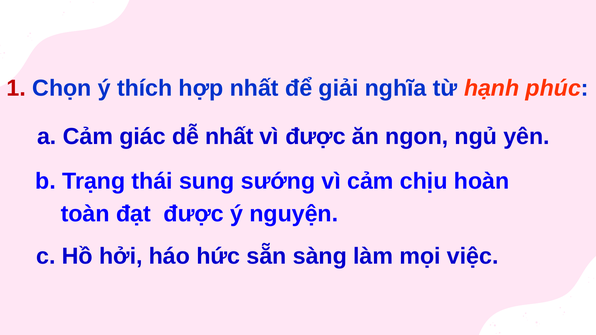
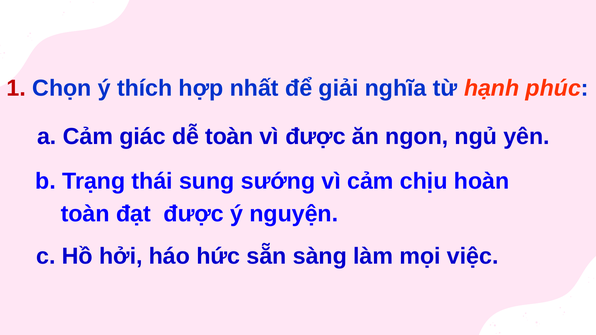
dễ nhất: nhất -> toàn
